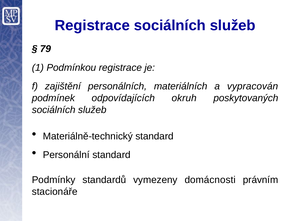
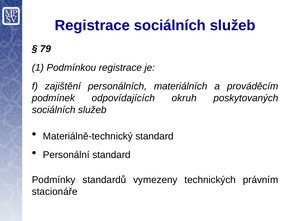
vypracován: vypracován -> prováděcím
domácnosti: domácnosti -> technických
